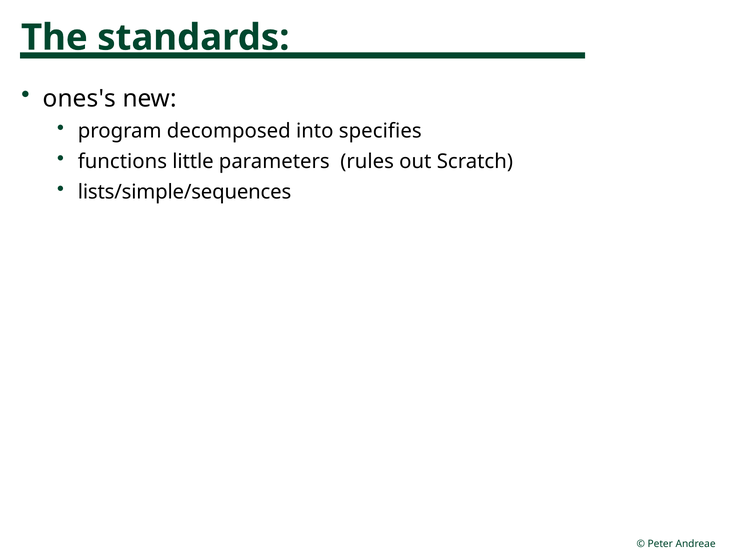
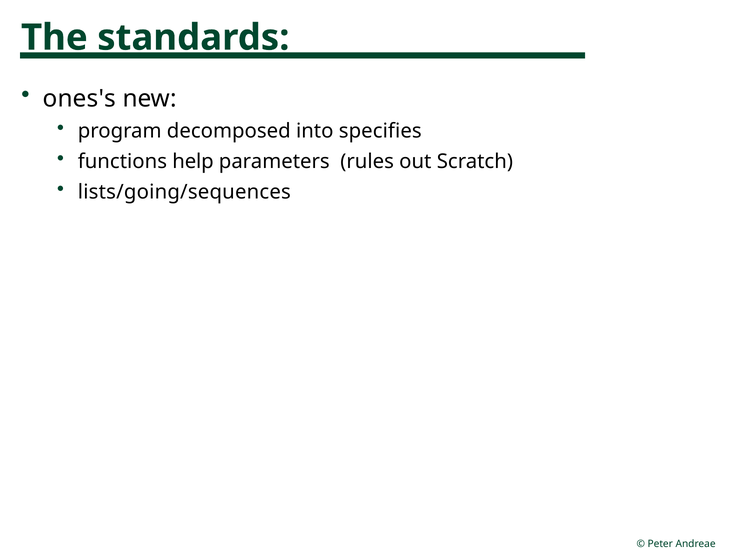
little: little -> help
lists/simple/sequences: lists/simple/sequences -> lists/going/sequences
